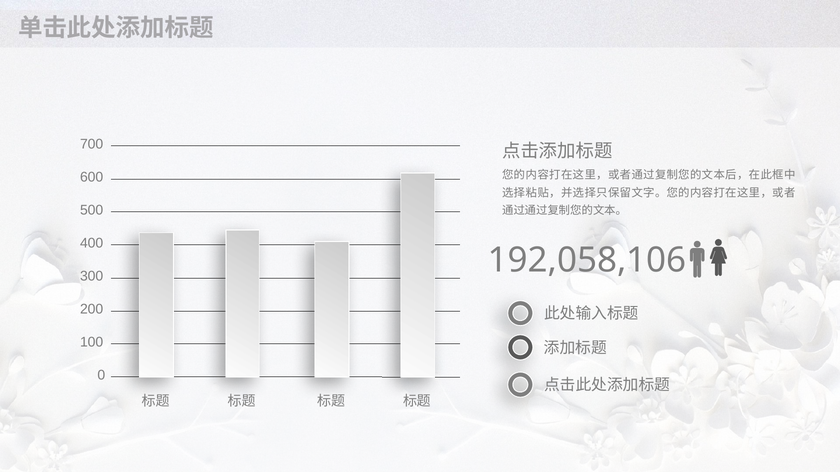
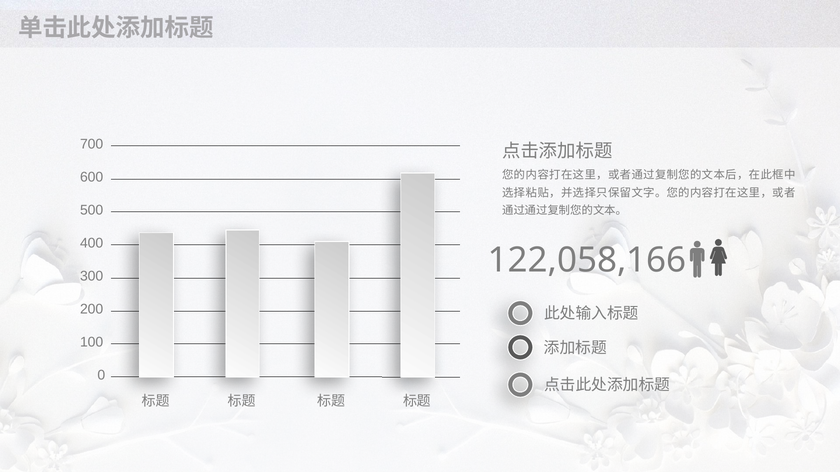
192,058,106: 192,058,106 -> 122,058,166
